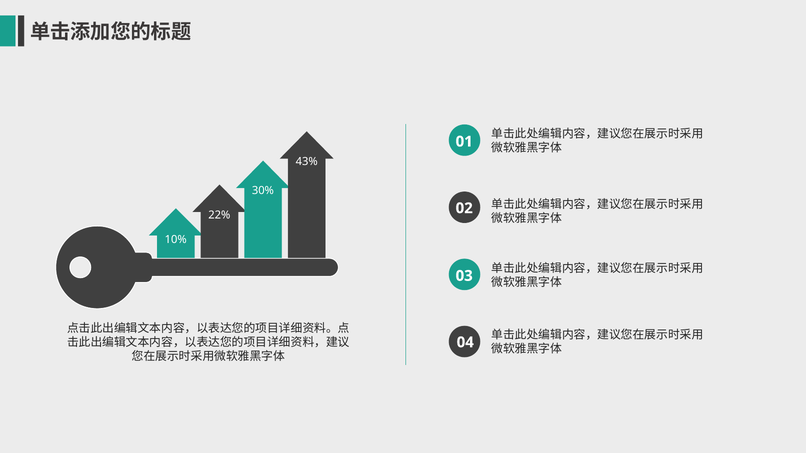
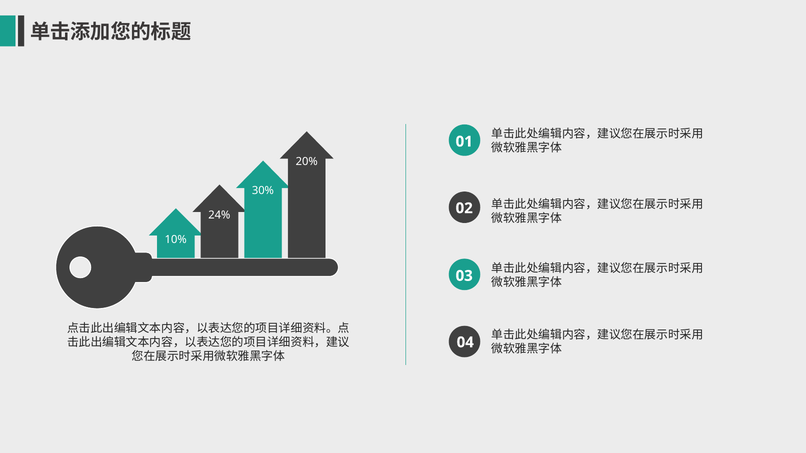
43%: 43% -> 20%
22%: 22% -> 24%
